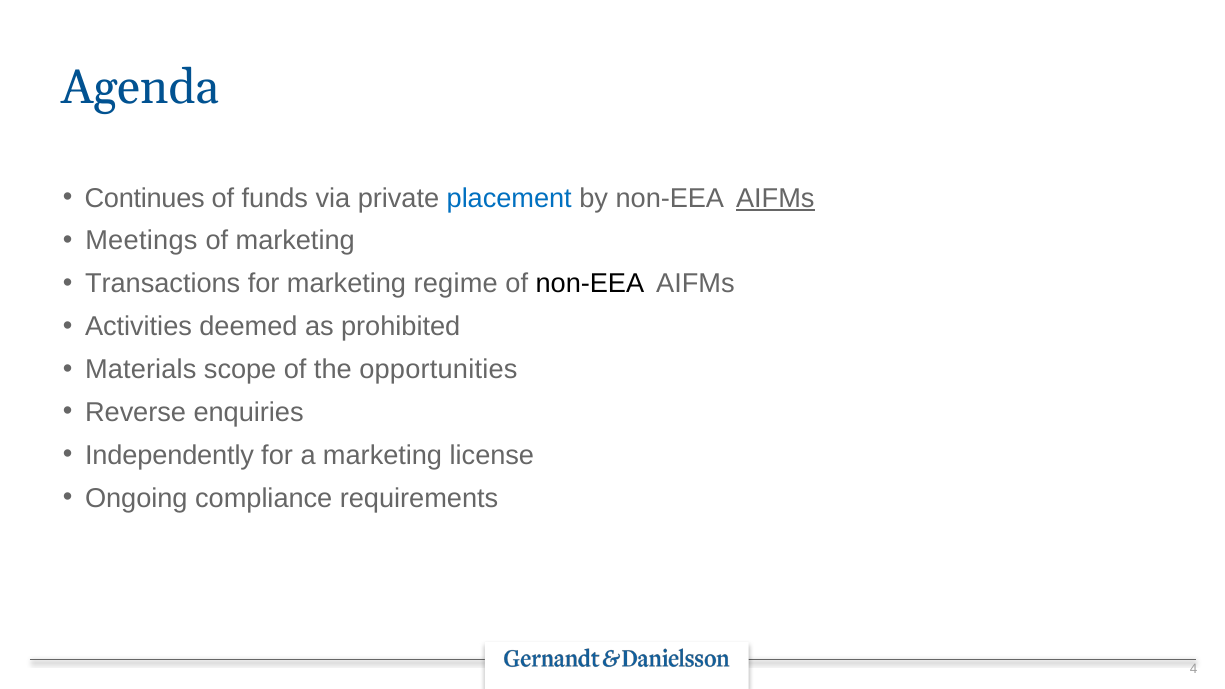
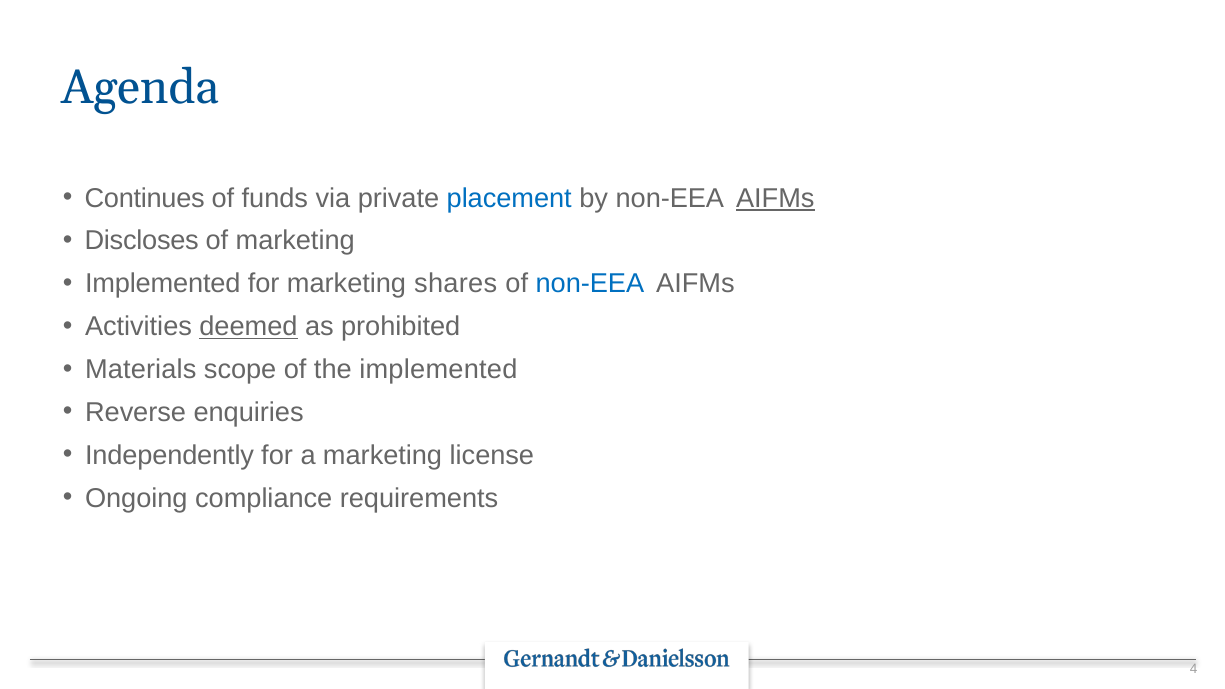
Meetings: Meetings -> Discloses
Transactions at (163, 284): Transactions -> Implemented
regime: regime -> shares
non-EEA at (590, 284) colour: black -> blue
deemed underline: none -> present
the opportunities: opportunities -> implemented
